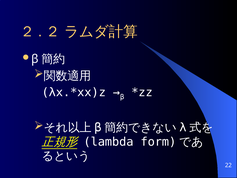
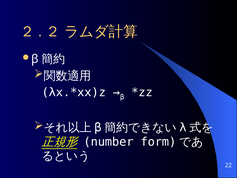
lambda: lambda -> number
